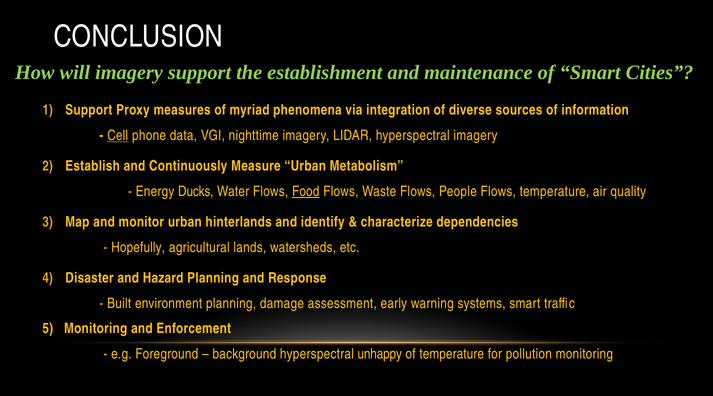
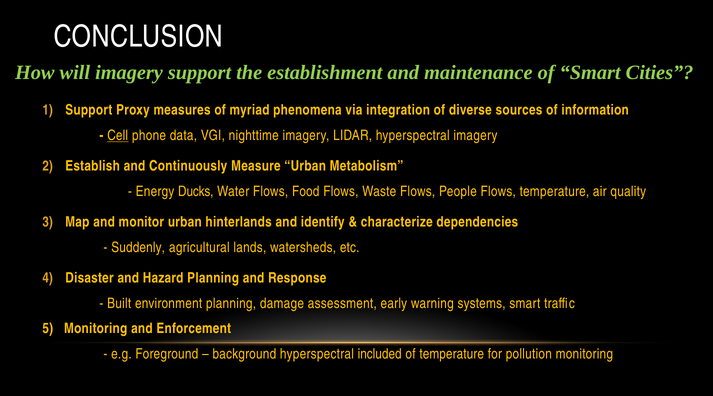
Food underline: present -> none
Hopefully: Hopefully -> Suddenly
unhappy: unhappy -> included
